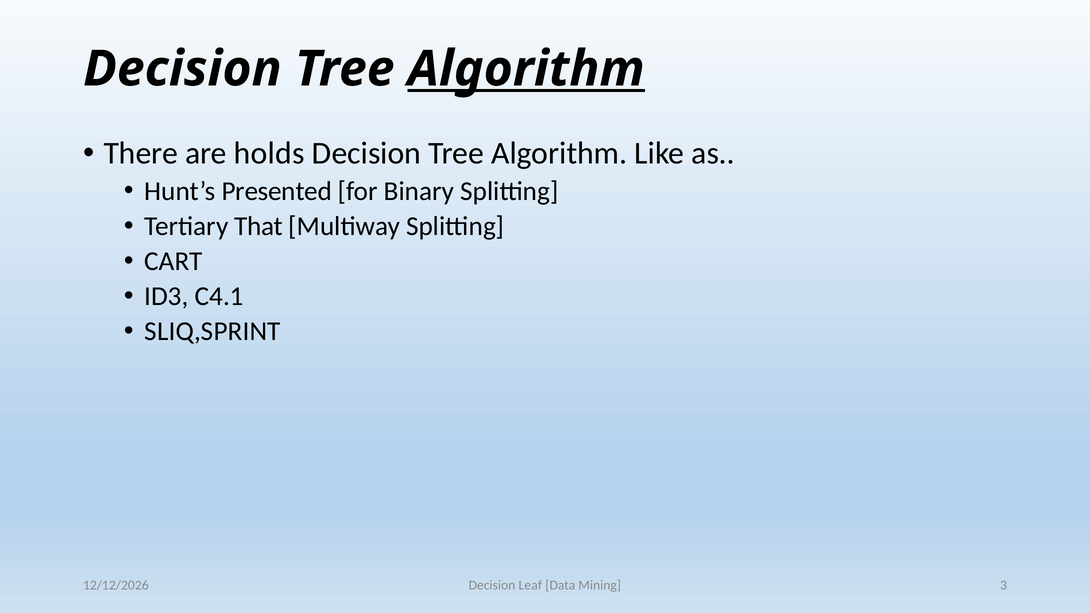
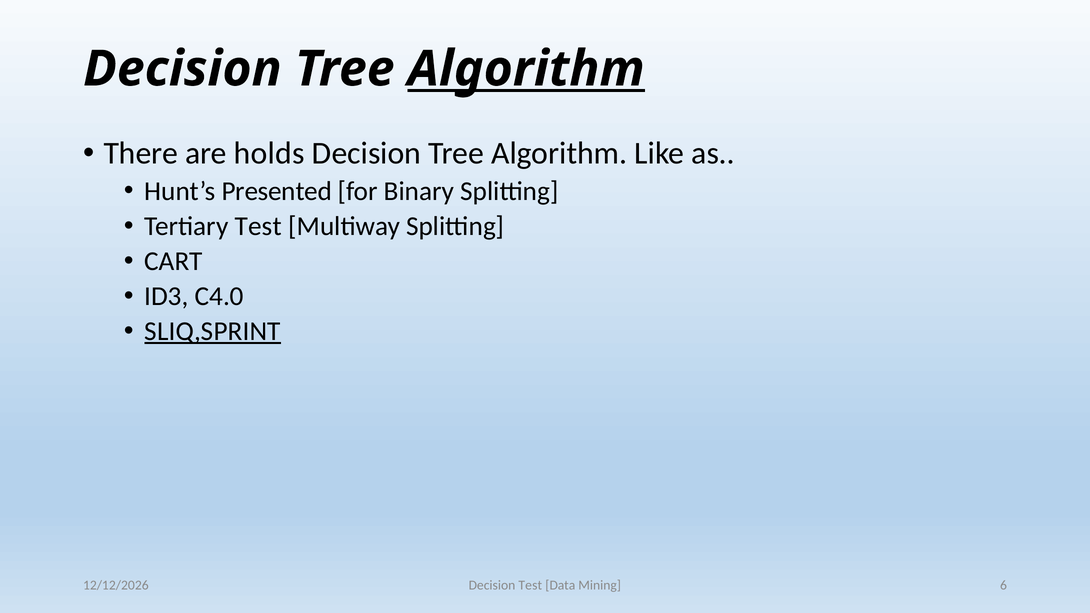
Tertiary That: That -> Test
C4.1: C4.1 -> C4.0
SLIQ,SPRINT underline: none -> present
Decision Leaf: Leaf -> Test
3: 3 -> 6
